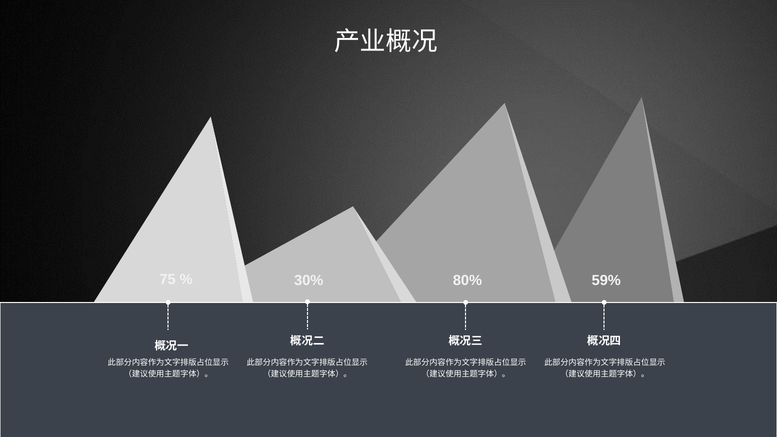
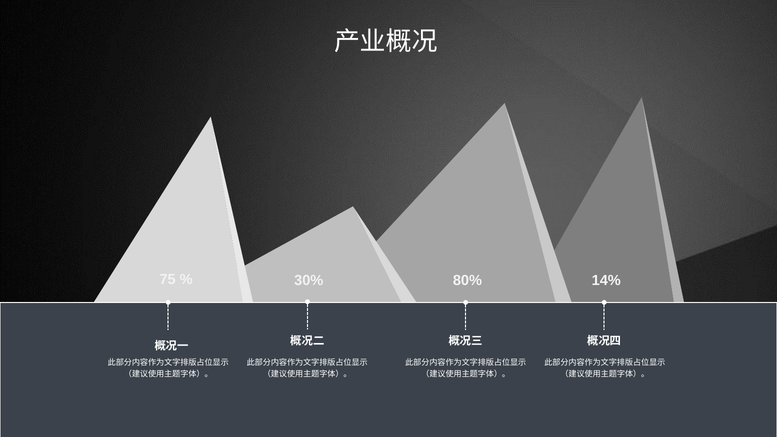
59%: 59% -> 14%
